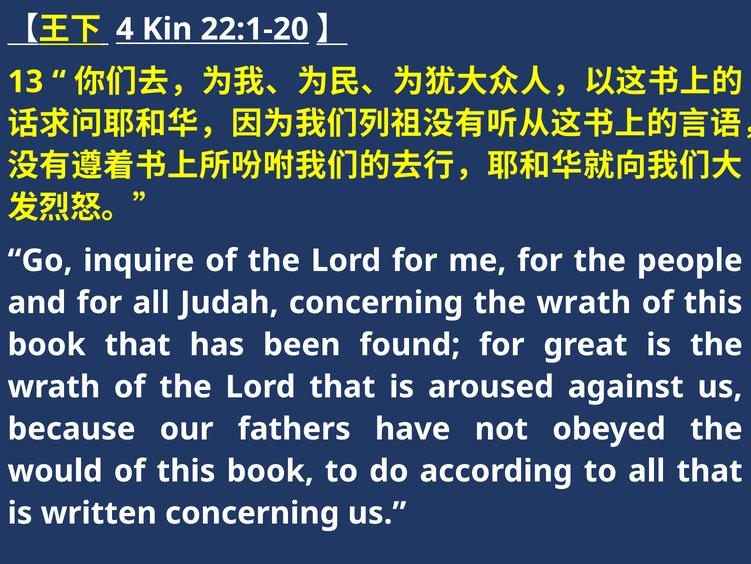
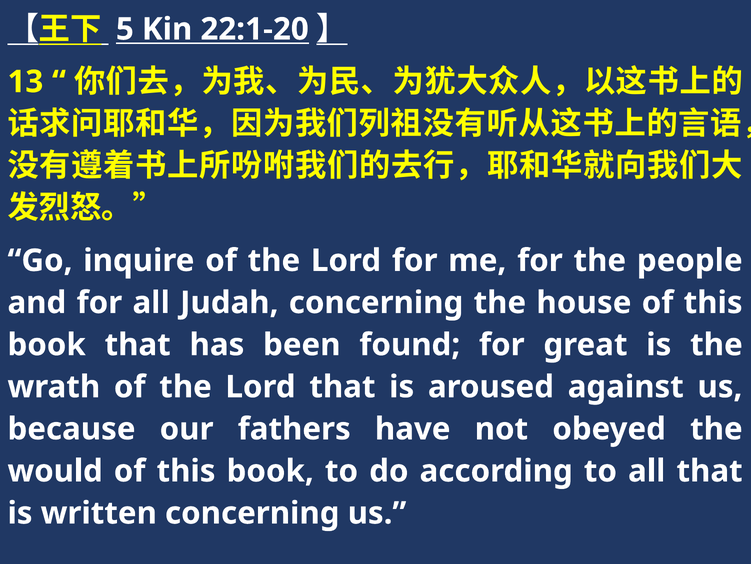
4: 4 -> 5
concerning the wrath: wrath -> house
